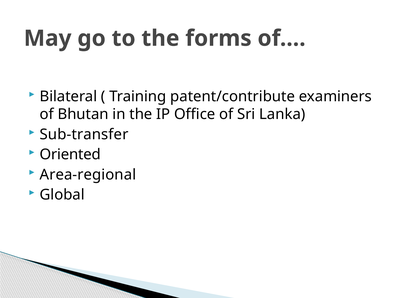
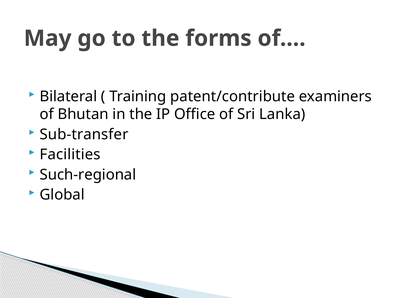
Oriented: Oriented -> Facilities
Area-regional: Area-regional -> Such-regional
